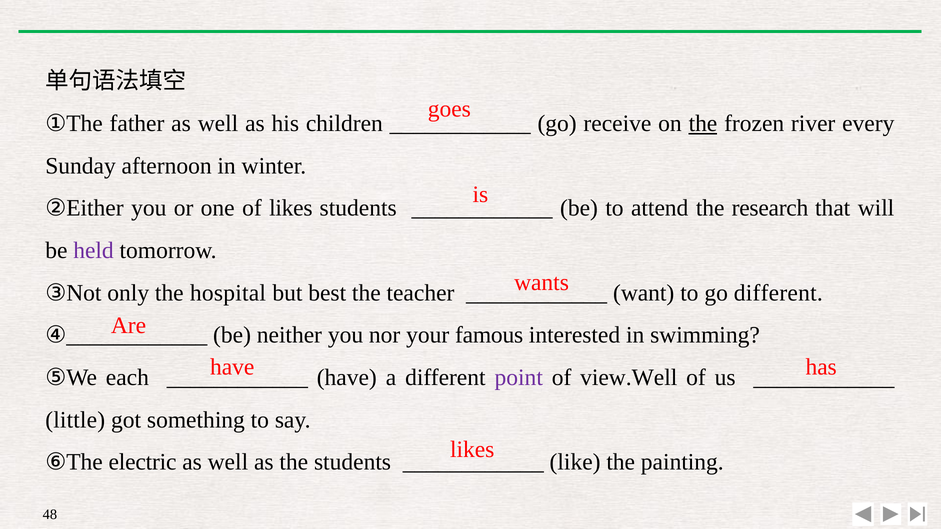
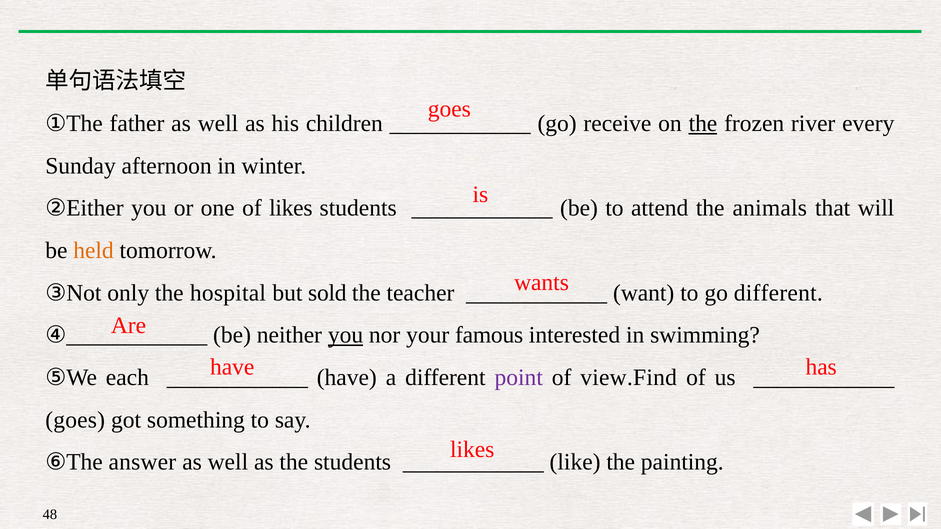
research: research -> animals
held colour: purple -> orange
best: best -> sold
you at (346, 335) underline: none -> present
view.Well: view.Well -> view.Find
little at (75, 420): little -> goes
electric: electric -> answer
